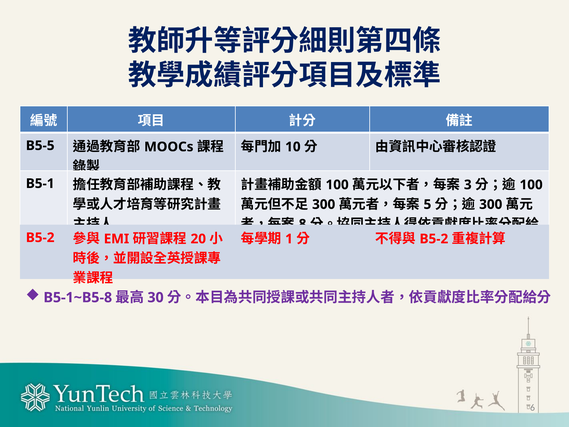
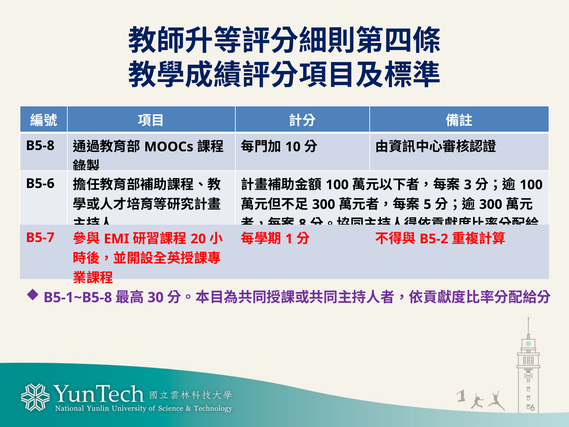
B5-5: B5-5 -> B5-8
B5-1: B5-1 -> B5-6
B5-2 at (40, 237): B5-2 -> B5-7
